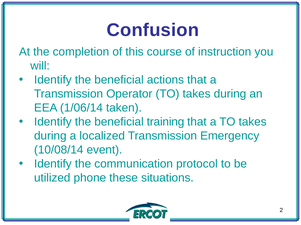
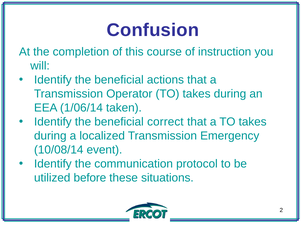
training: training -> correct
phone: phone -> before
